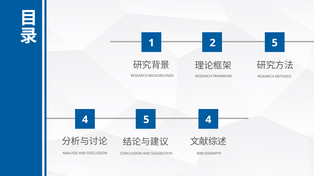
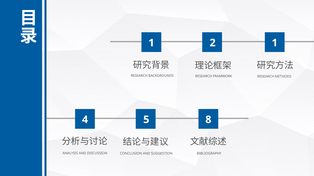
2 5: 5 -> 1
5 4: 4 -> 8
